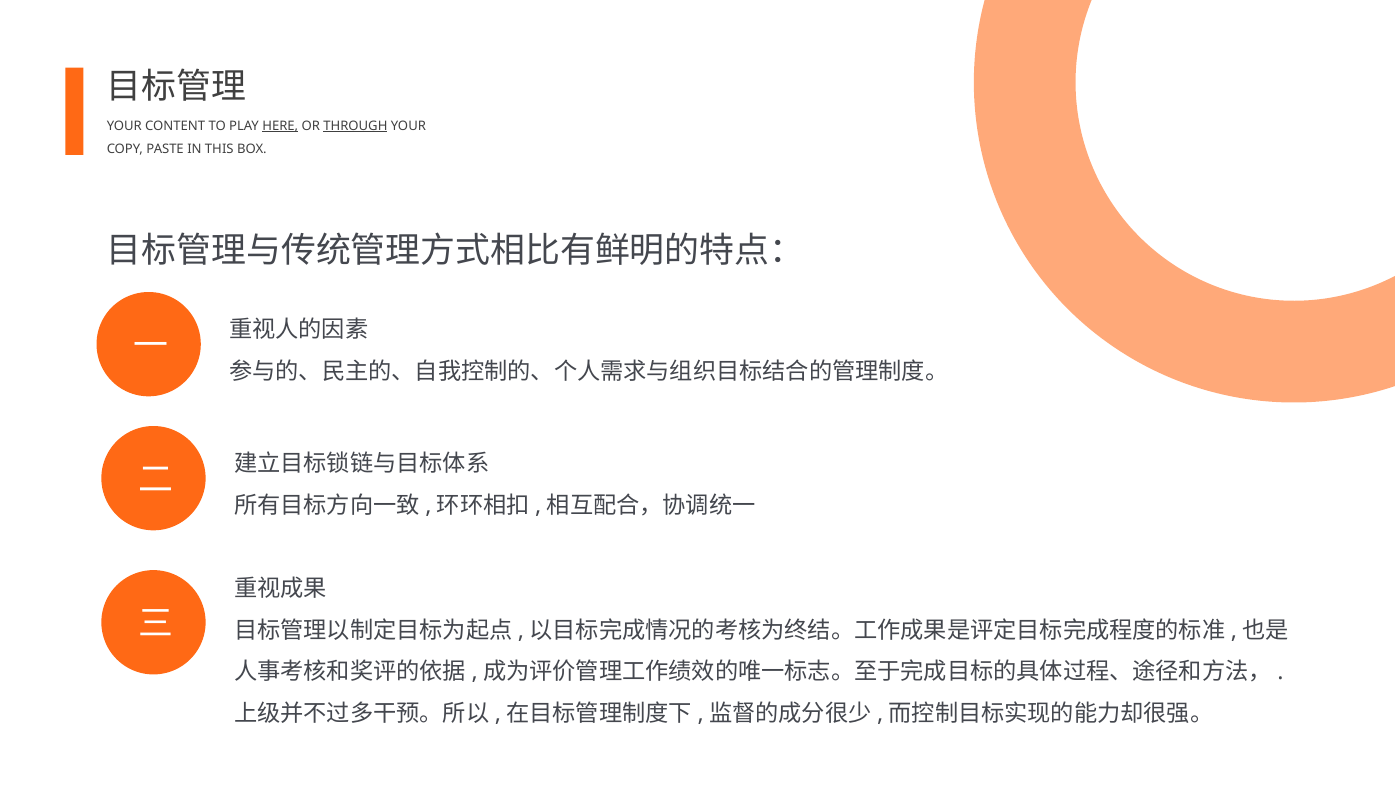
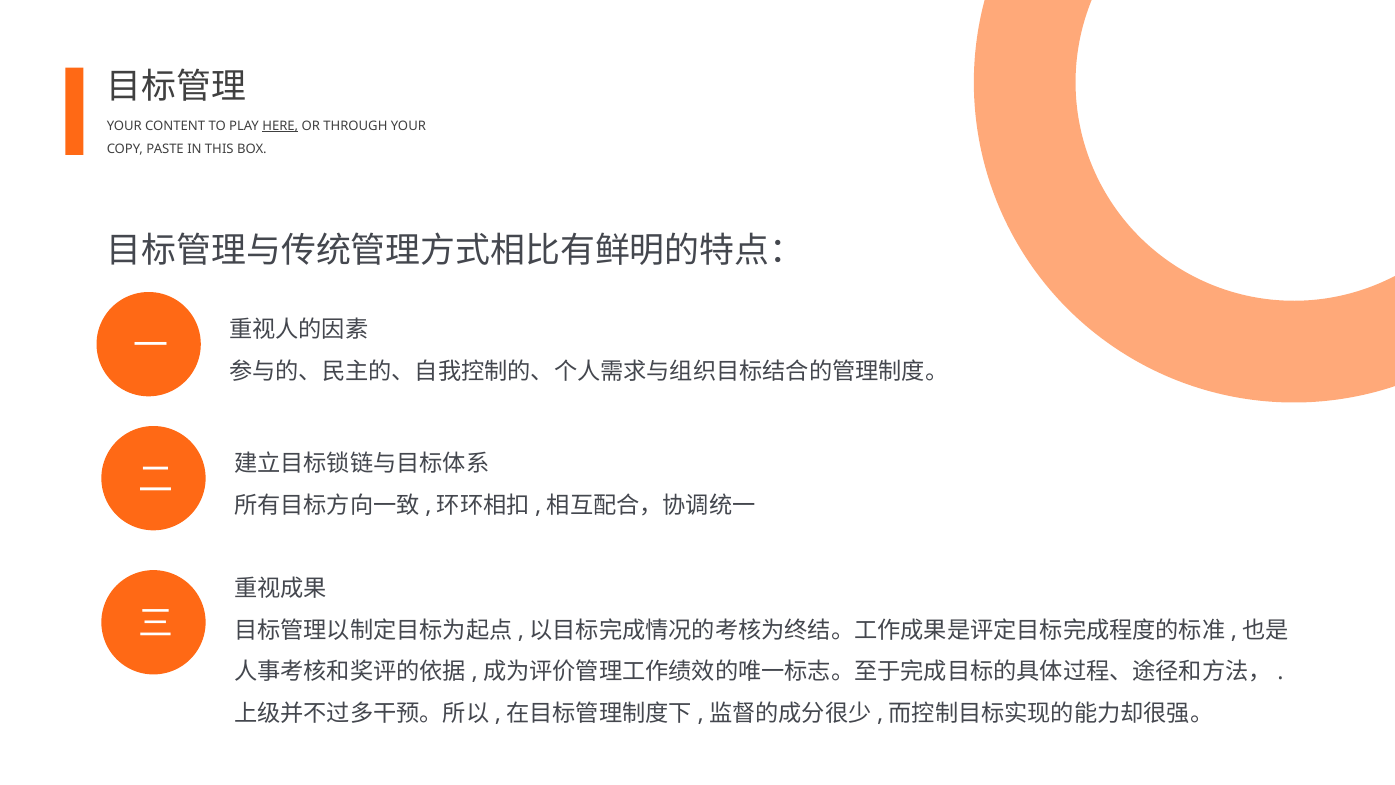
THROUGH underline: present -> none
